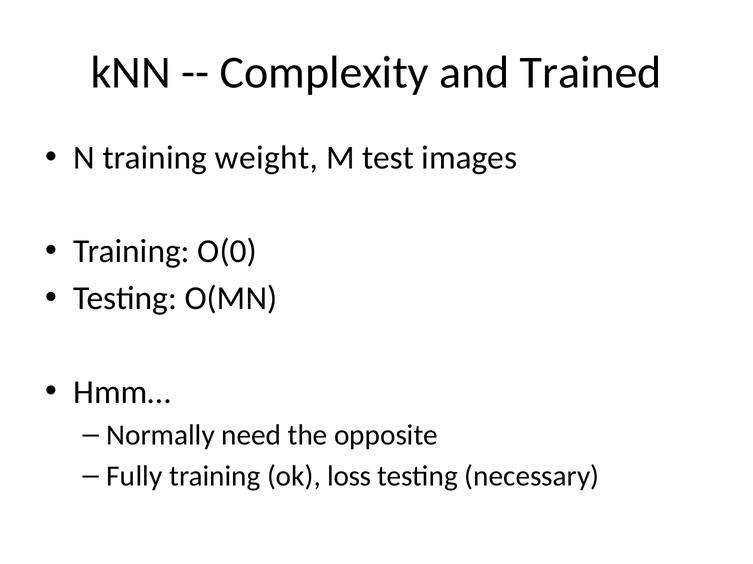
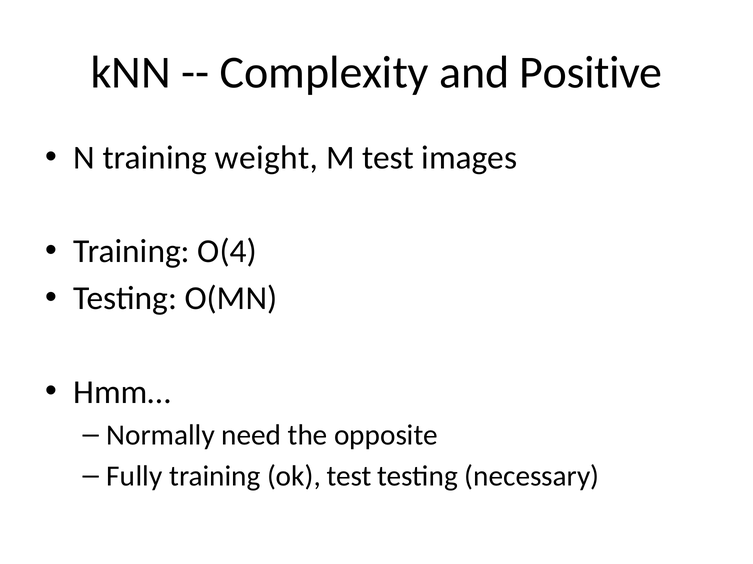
Trained: Trained -> Positive
O(0: O(0 -> O(4
ok loss: loss -> test
